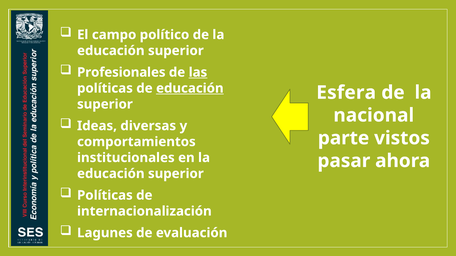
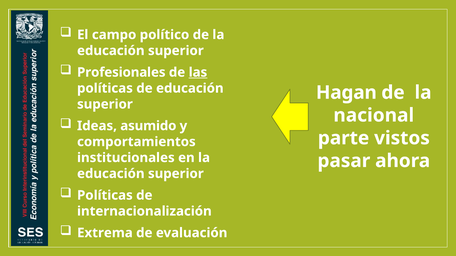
educación at (190, 88) underline: present -> none
Esfera: Esfera -> Hagan
diversas: diversas -> asumido
Lagunes: Lagunes -> Extrema
